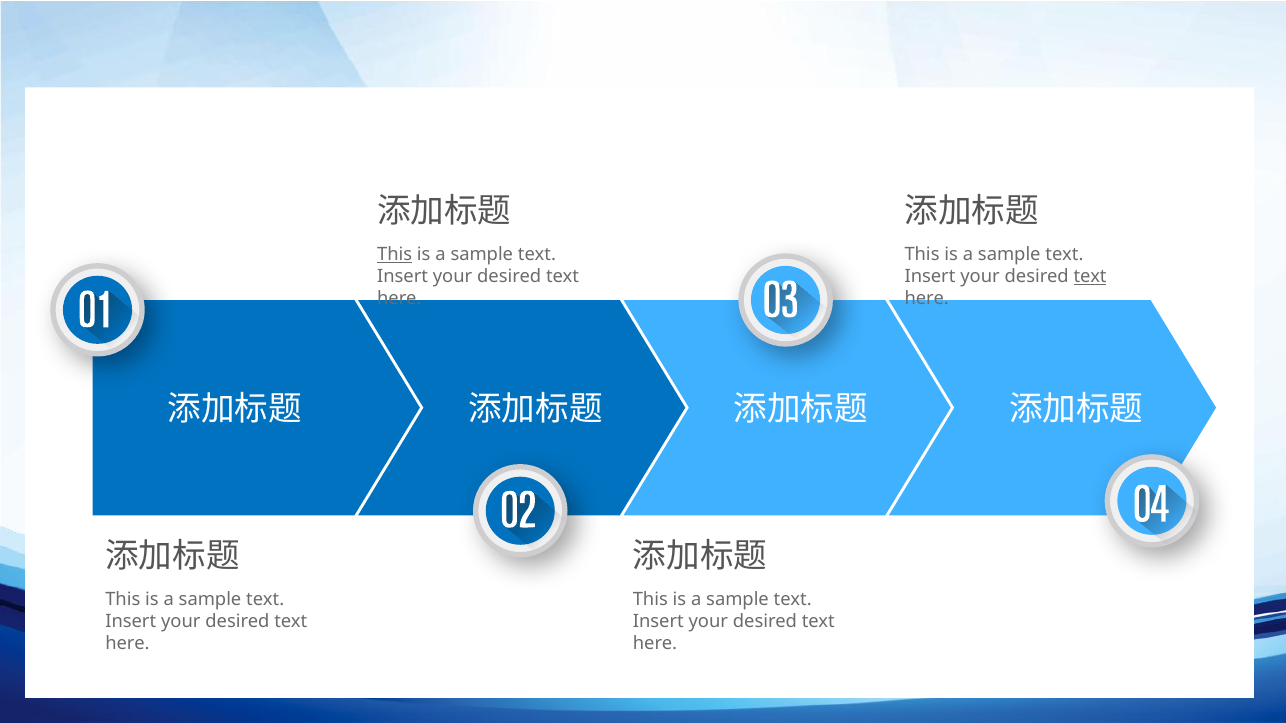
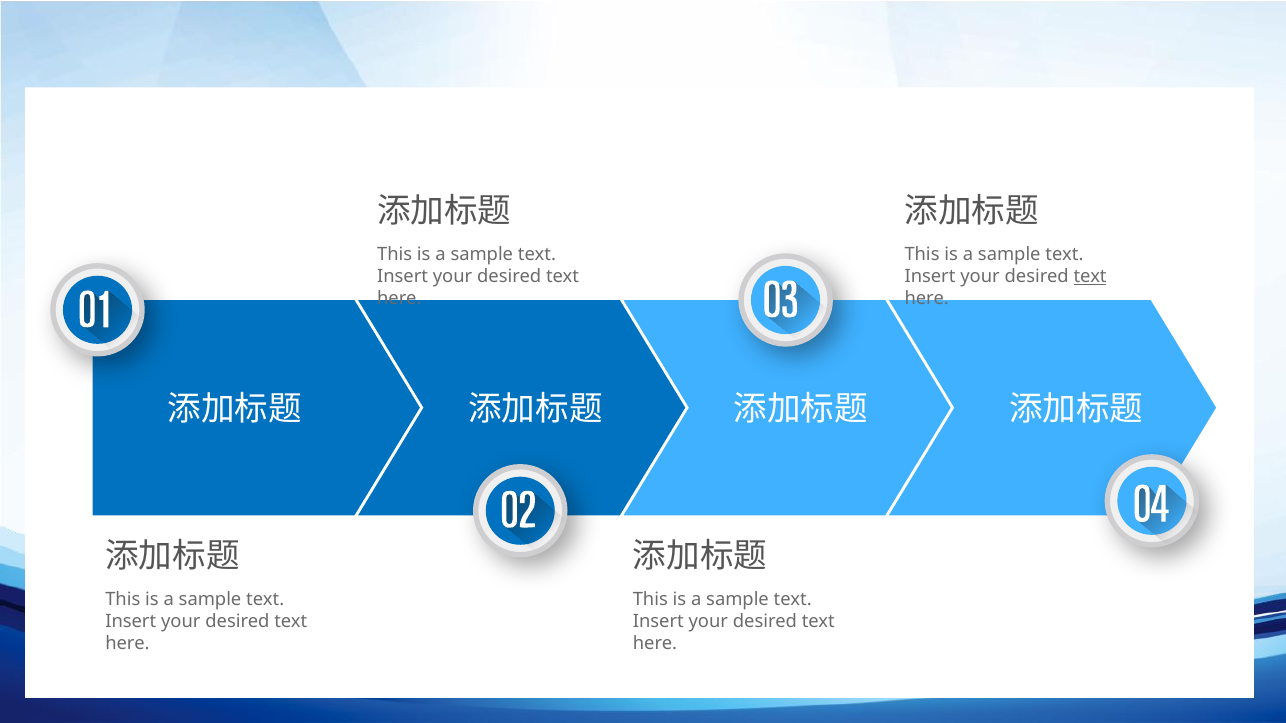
This at (395, 254) underline: present -> none
